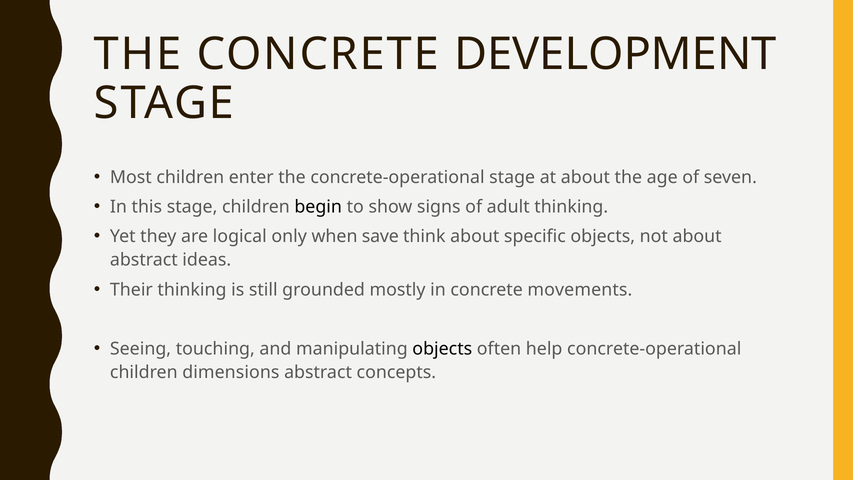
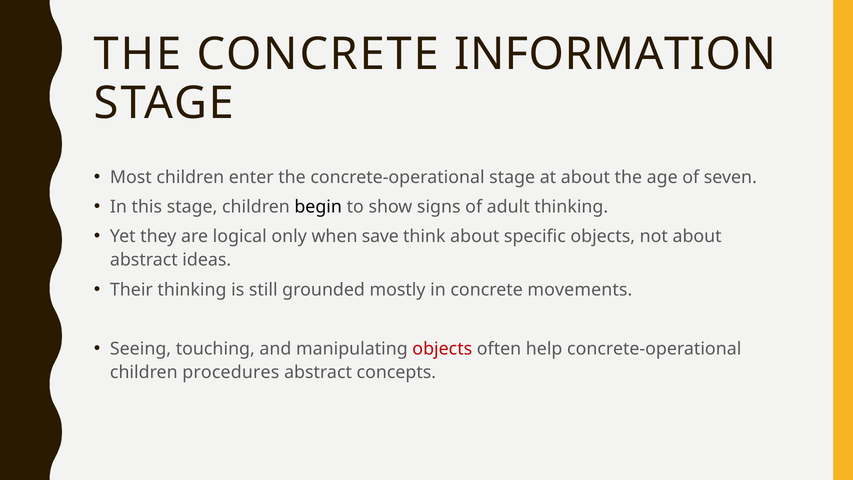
DEVELOPMENT: DEVELOPMENT -> INFORMATION
objects at (442, 349) colour: black -> red
dimensions: dimensions -> procedures
